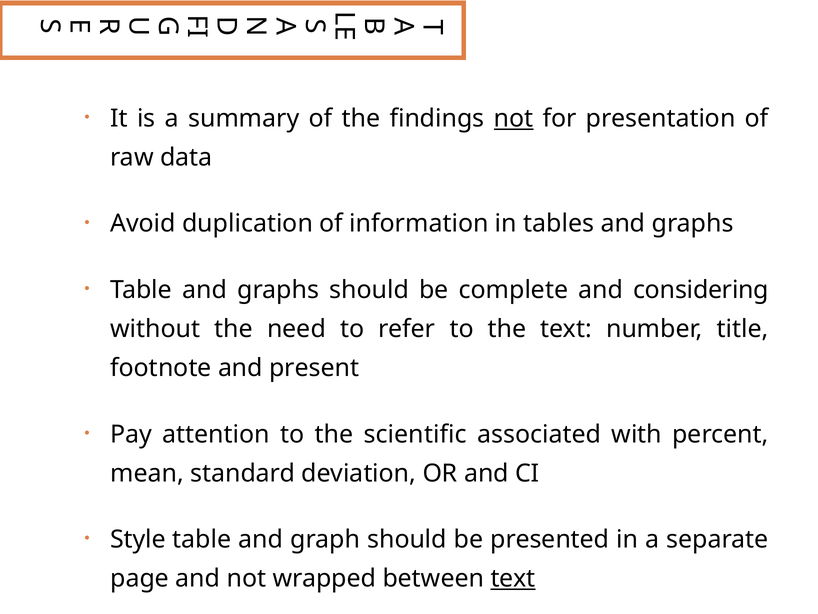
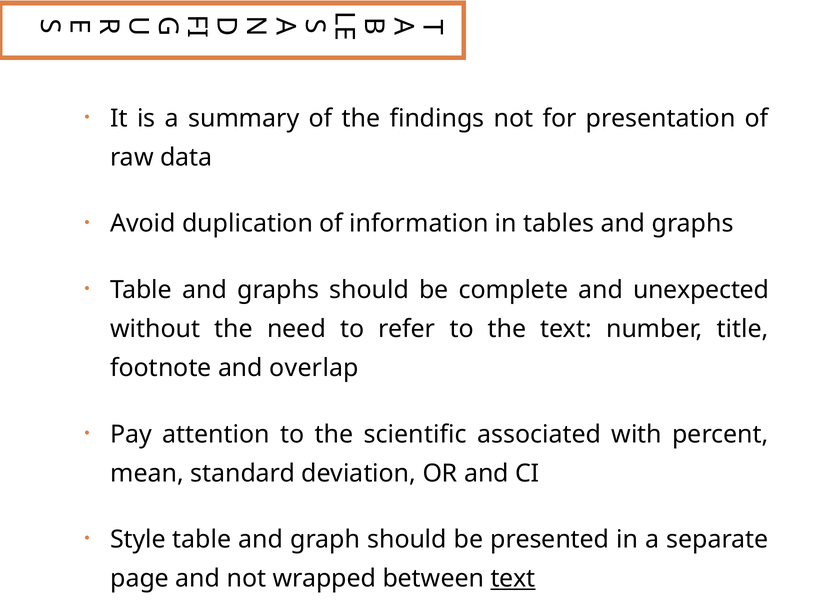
not at (514, 118) underline: present -> none
considering: considering -> unexpected
present: present -> overlap
